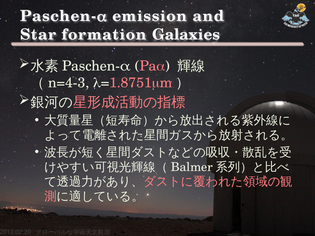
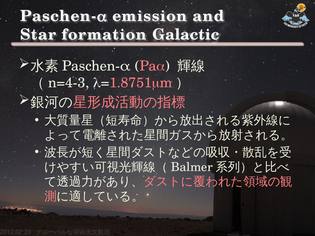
Galaxies: Galaxies -> Galactic
